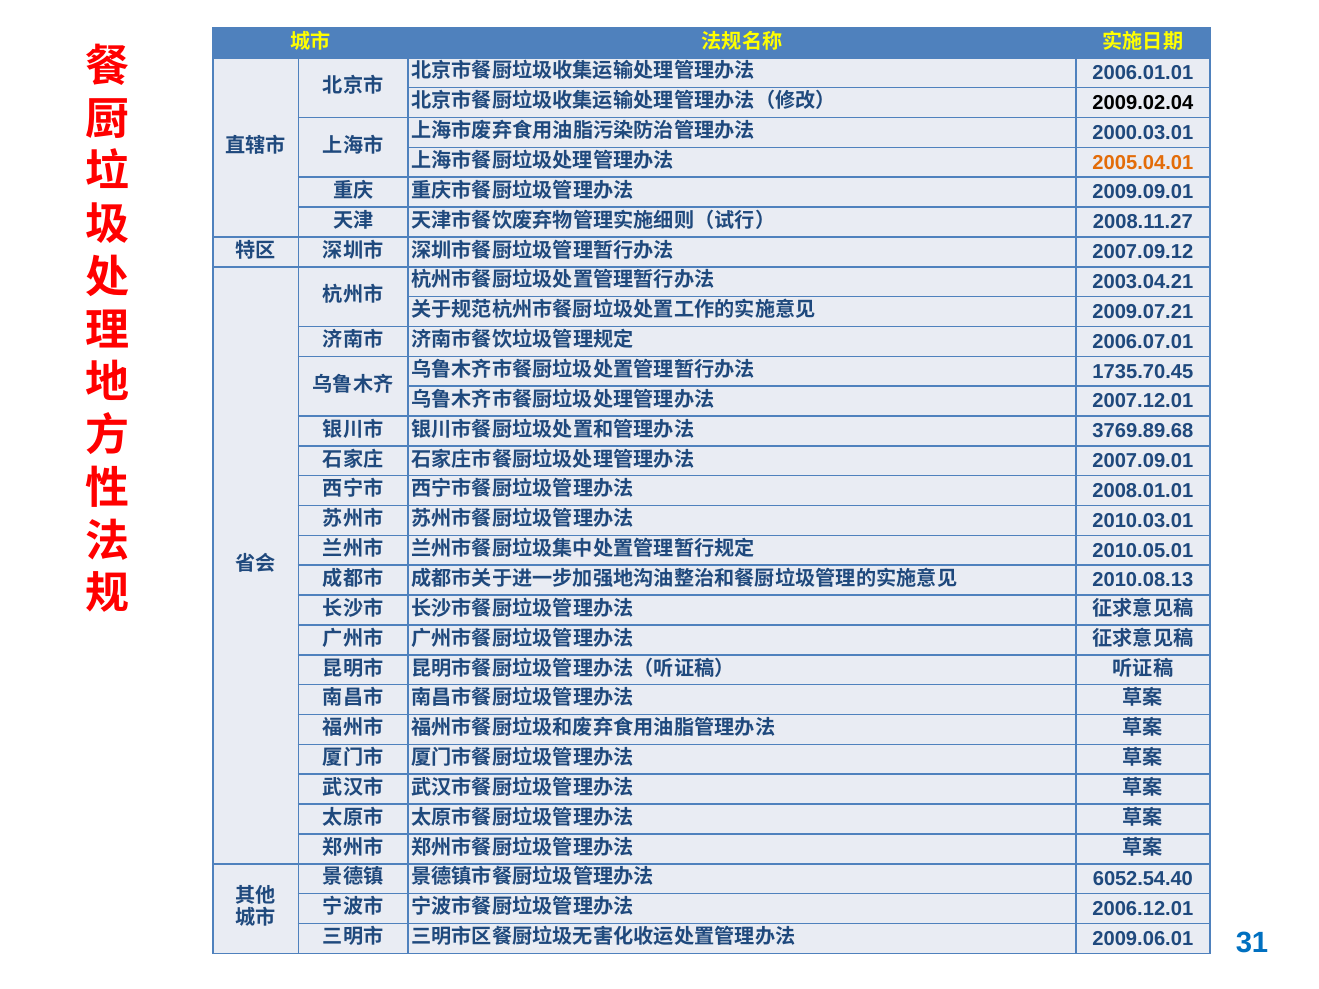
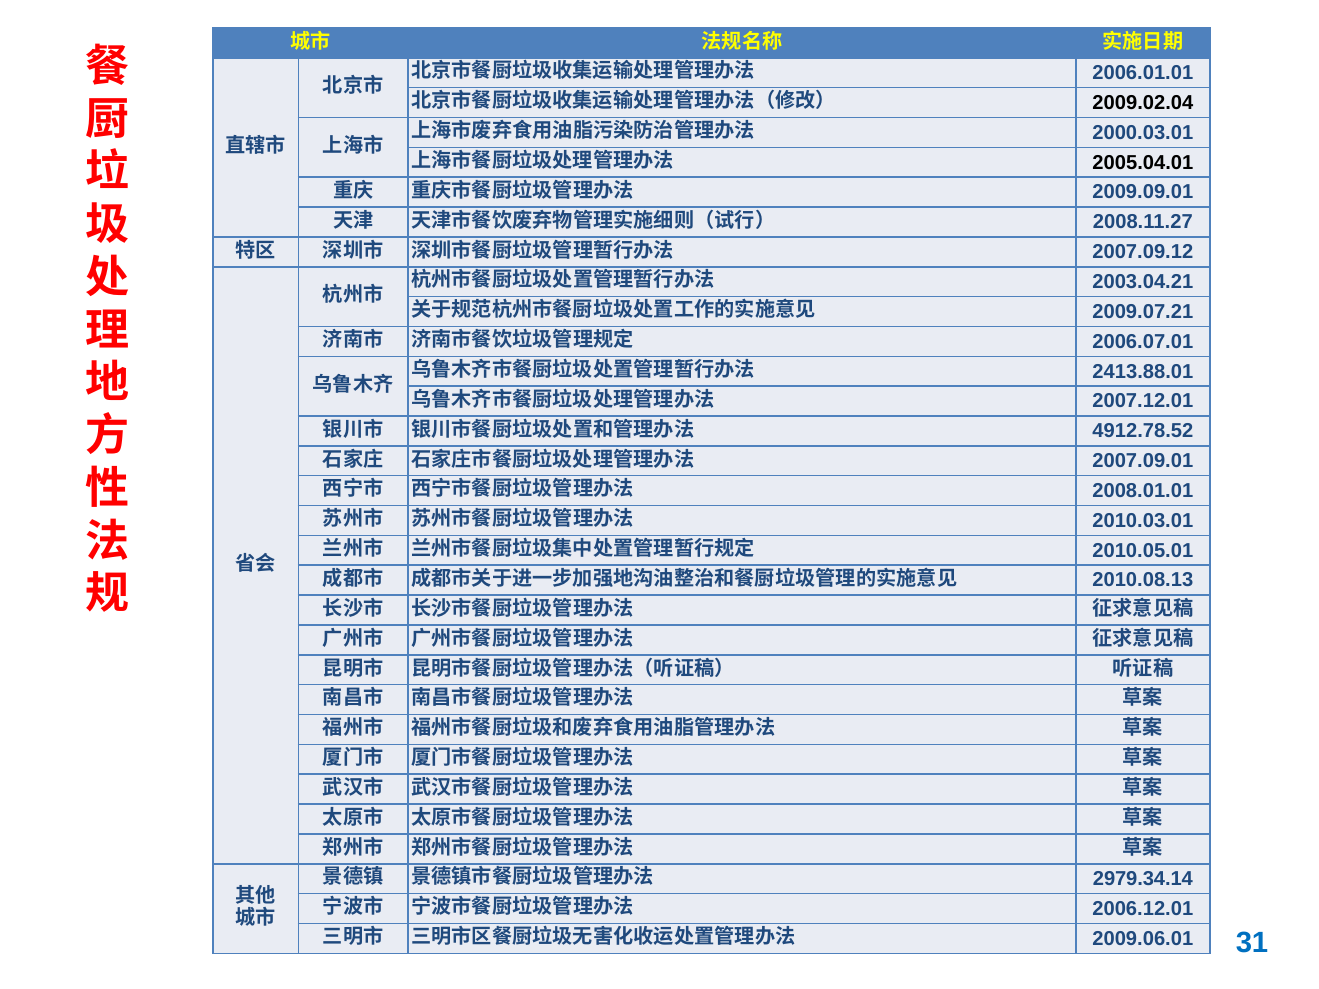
2005.04.01 colour: orange -> black
1735.70.45: 1735.70.45 -> 2413.88.01
3769.89.68: 3769.89.68 -> 4912.78.52
6052.54.40: 6052.54.40 -> 2979.34.14
